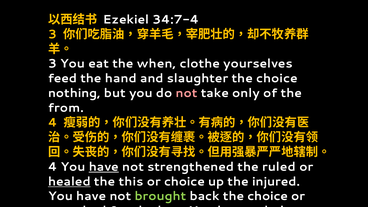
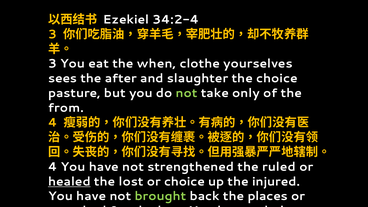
34:7-4: 34:7-4 -> 34:2-4
feed: feed -> sees
hand: hand -> after
nothing: nothing -> pasture
not at (187, 93) colour: pink -> light green
have at (104, 167) underline: present -> none
this at (131, 181): this -> lost
back the choice: choice -> places
